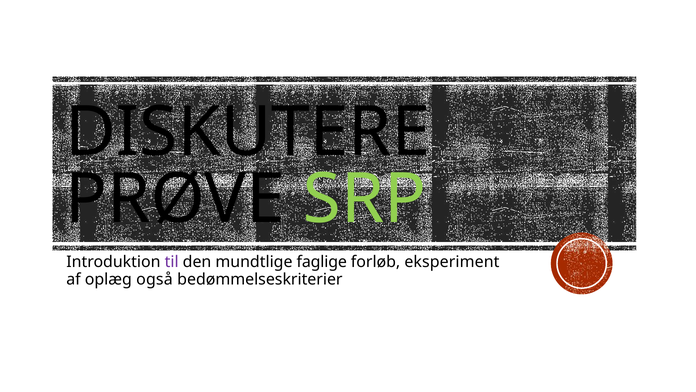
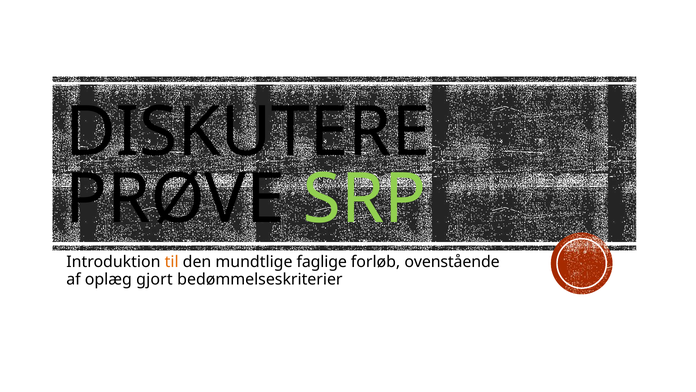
til colour: purple -> orange
eksperiment: eksperiment -> ovenstående
også: også -> gjort
